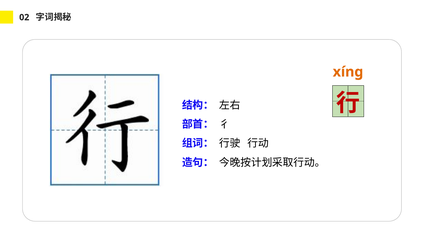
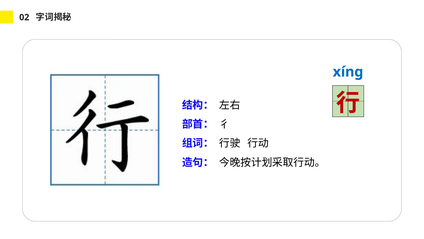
xínɡ colour: orange -> blue
